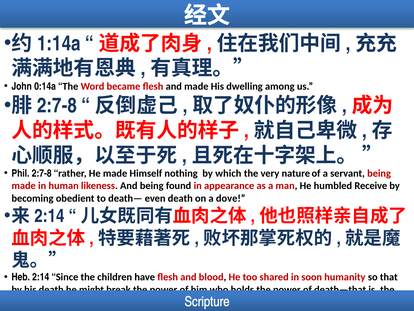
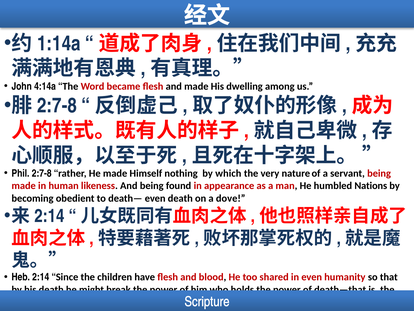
0:14a: 0:14a -> 4:14a
Receive: Receive -> Nations
in soon: soon -> even
